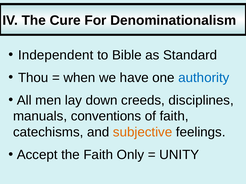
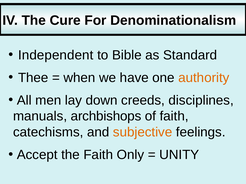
Thou: Thou -> Thee
authority colour: blue -> orange
conventions: conventions -> archbishops
